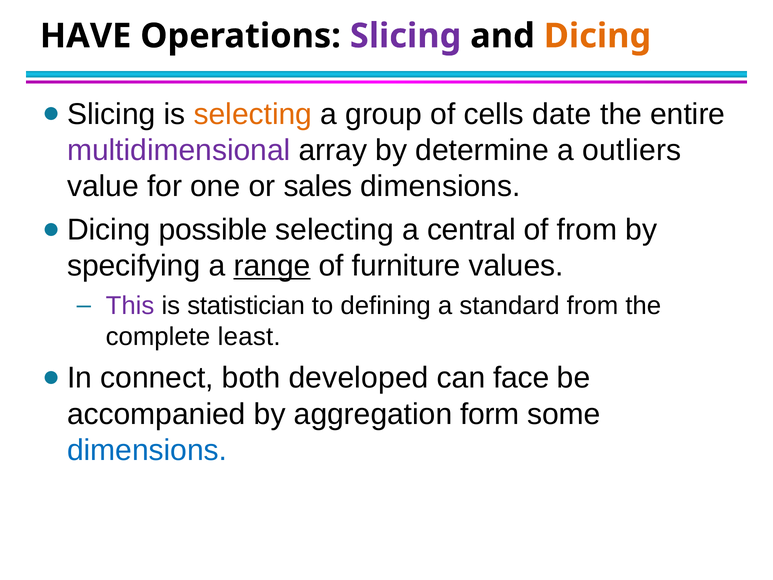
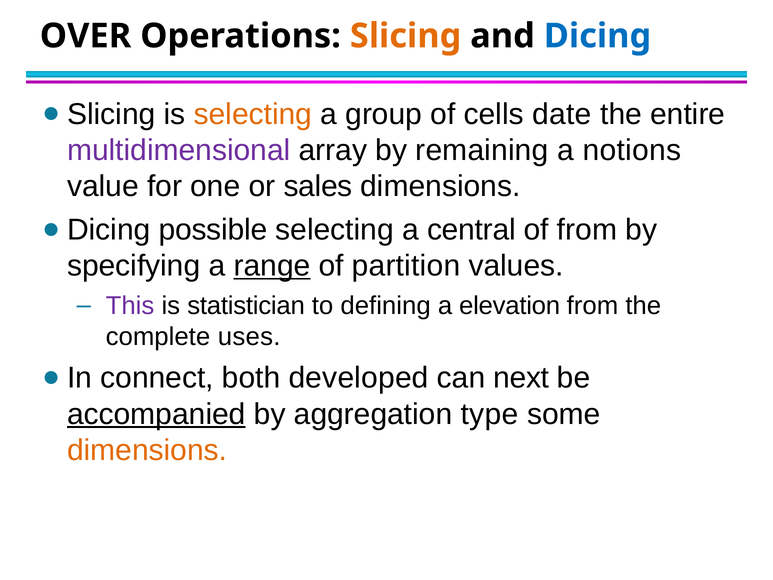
HAVE: HAVE -> OVER
Slicing colour: purple -> orange
Dicing colour: orange -> blue
determine: determine -> remaining
outliers: outliers -> notions
furniture: furniture -> partition
standard: standard -> elevation
least: least -> uses
face: face -> next
accompanied underline: none -> present
form: form -> type
dimensions at (147, 450) colour: blue -> orange
